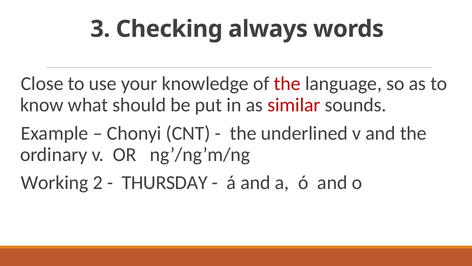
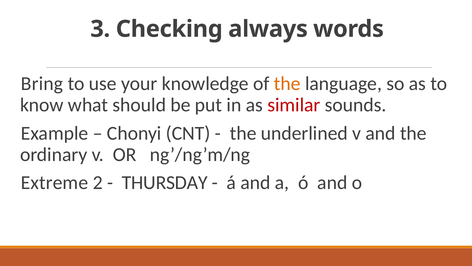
Close: Close -> Bring
the at (287, 84) colour: red -> orange
Working: Working -> Extreme
